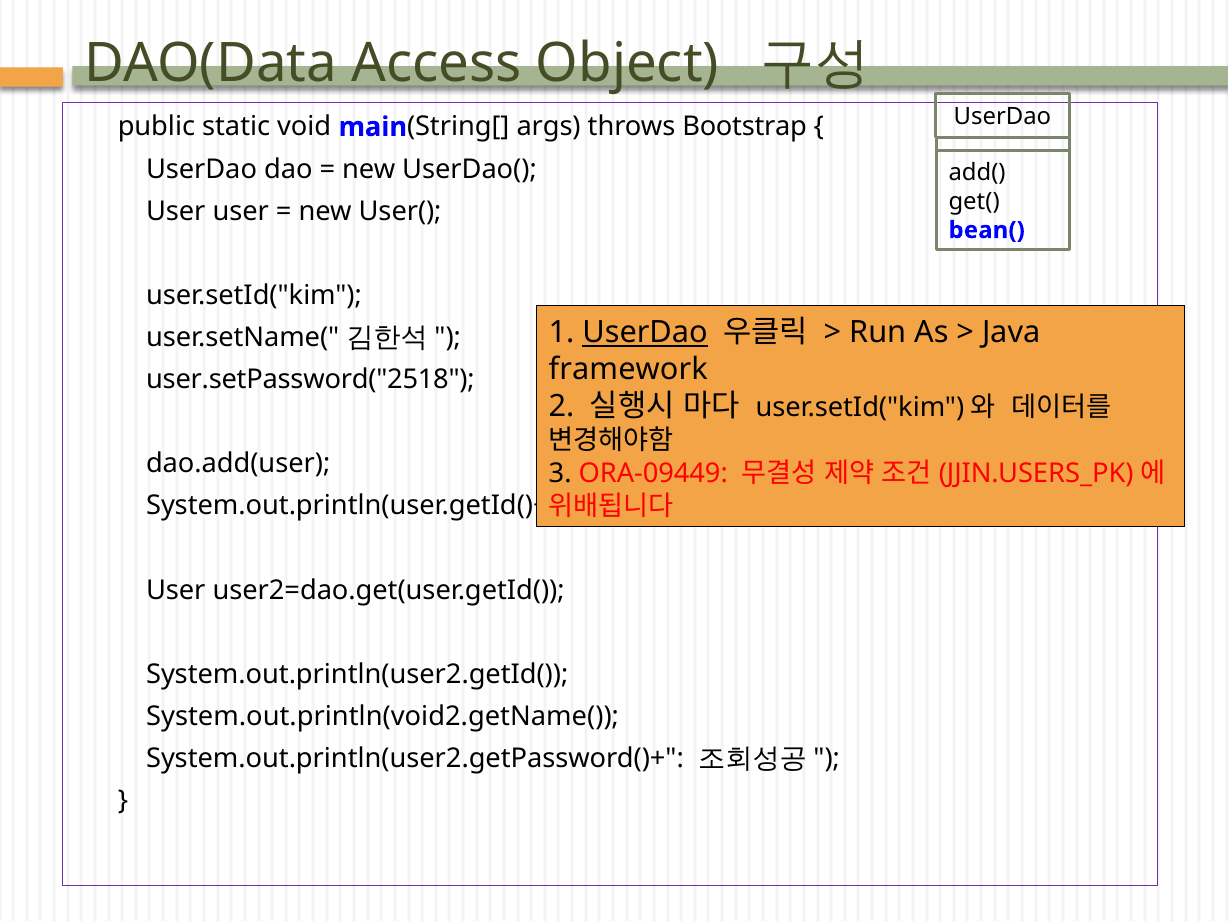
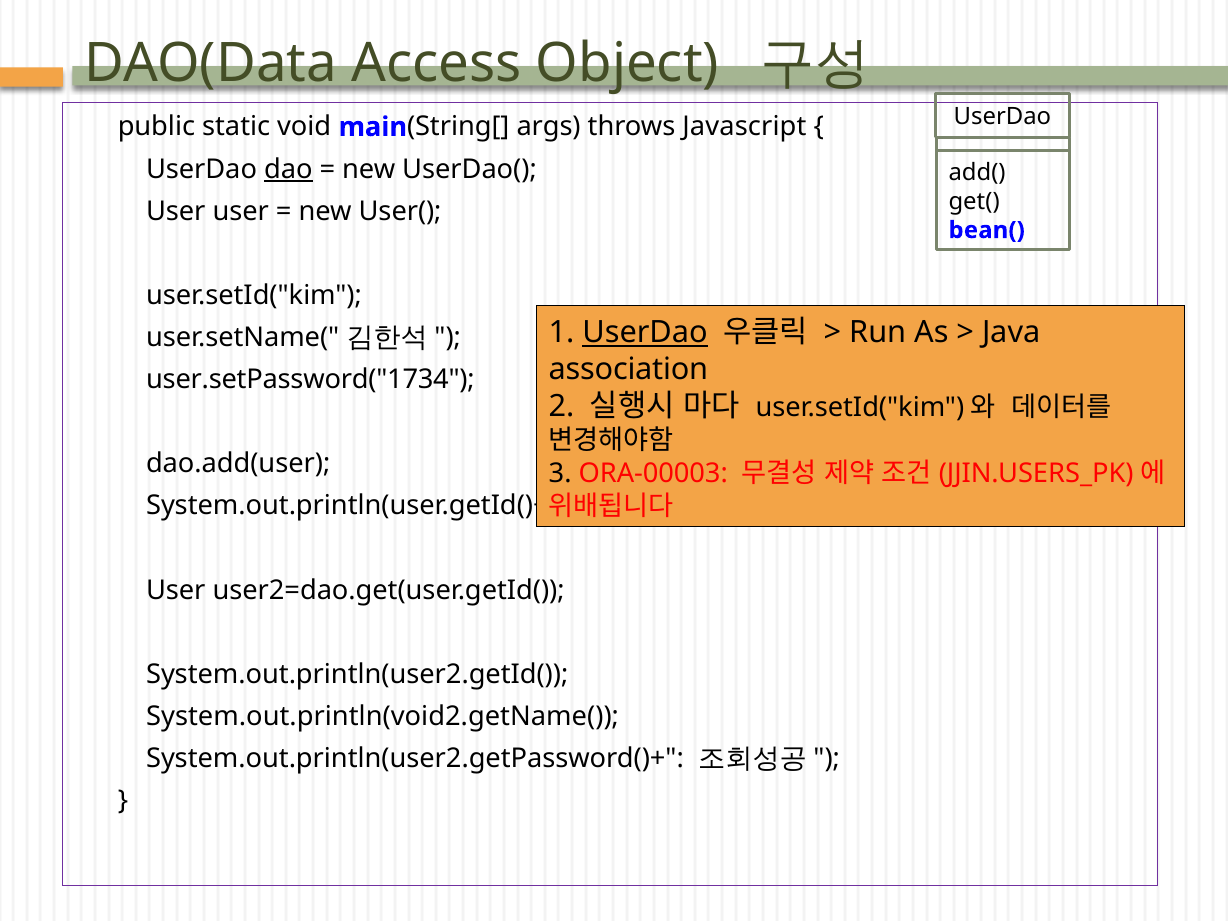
Bootstrap: Bootstrap -> Javascript
dao underline: none -> present
framework: framework -> association
user.setPassword("2518: user.setPassword("2518 -> user.setPassword("1734
ORA-09449: ORA-09449 -> ORA-00003
